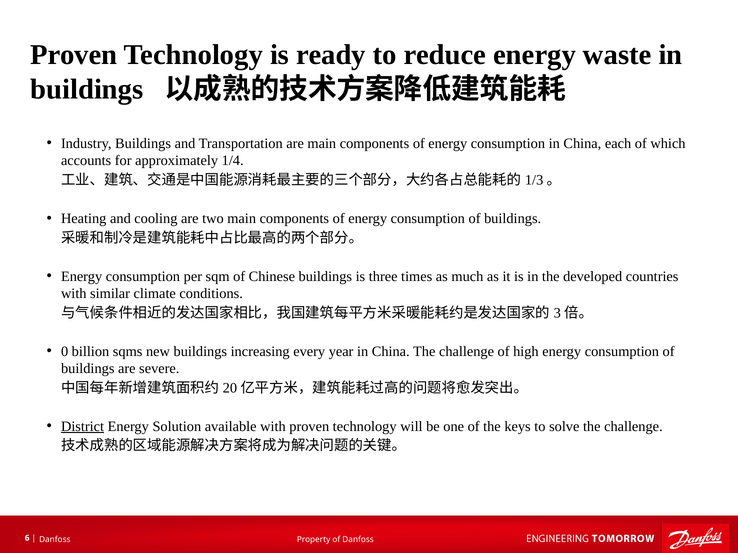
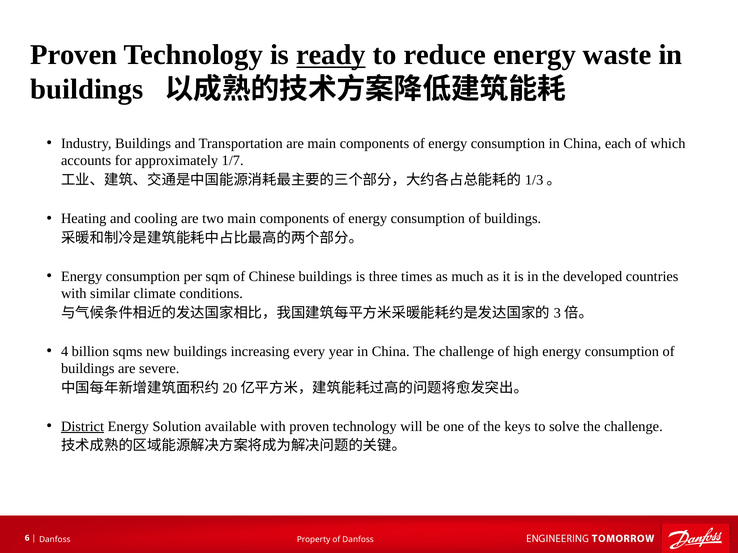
ready underline: none -> present
1/4: 1/4 -> 1/7
0: 0 -> 4
